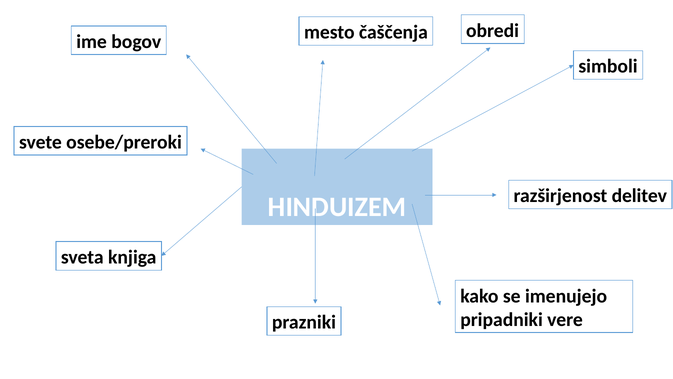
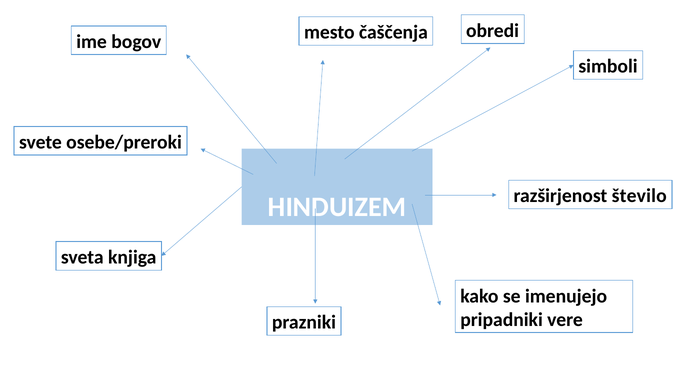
delitev: delitev -> število
